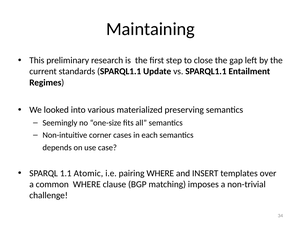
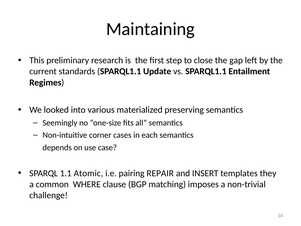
pairing WHERE: WHERE -> REPAIR
over: over -> they
